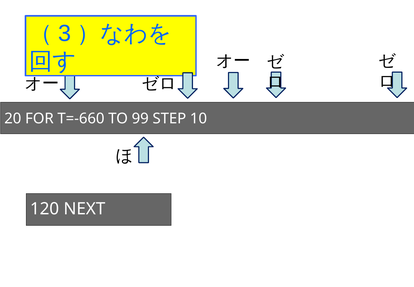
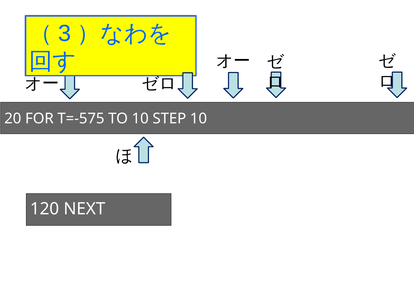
T=-660: T=-660 -> T=-575
TO 99: 99 -> 10
